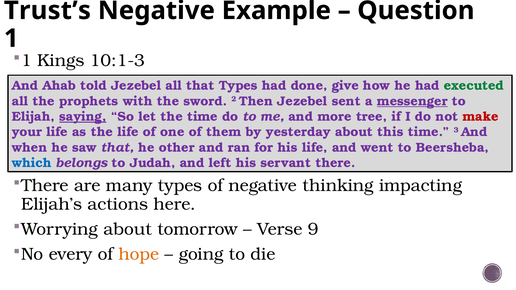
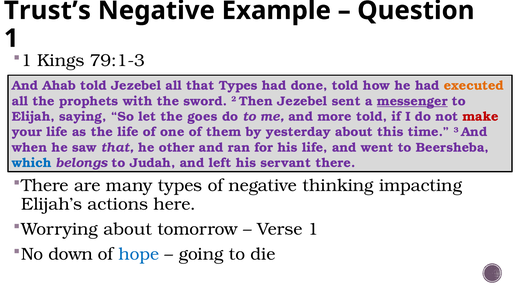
10:1-3: 10:1-3 -> 79:1-3
done give: give -> told
executed colour: green -> orange
saying underline: present -> none
the time: time -> goes
more tree: tree -> told
Verse 9: 9 -> 1
every: every -> down
hope colour: orange -> blue
